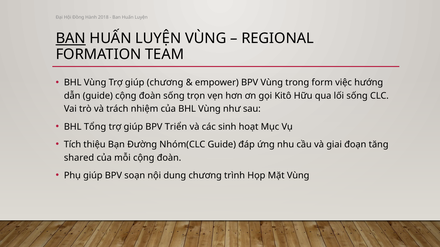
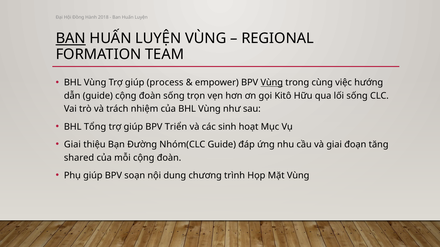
giúp chương: chương -> process
Vùng at (272, 83) underline: none -> present
form: form -> cùng
Tích at (73, 145): Tích -> Giai
